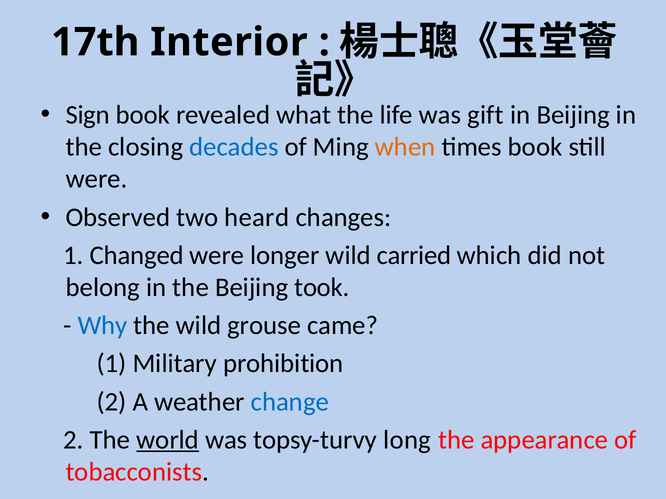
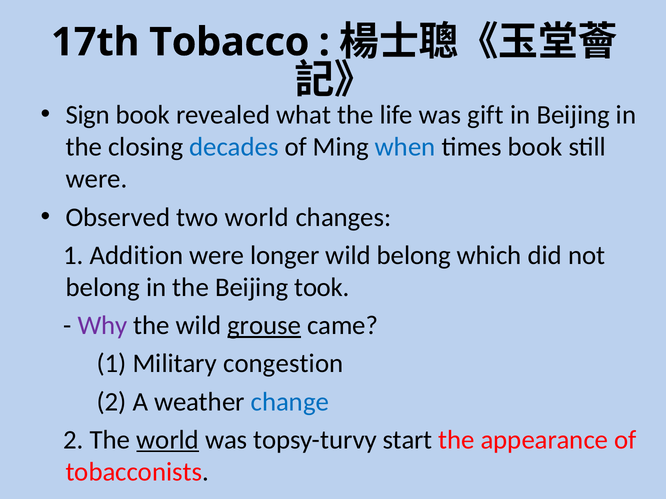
Interior: Interior -> Tobacco
when colour: orange -> blue
two heard: heard -> world
Changed: Changed -> Addition
wild carried: carried -> belong
Why colour: blue -> purple
grouse underline: none -> present
prohibition: prohibition -> congestion
long: long -> start
